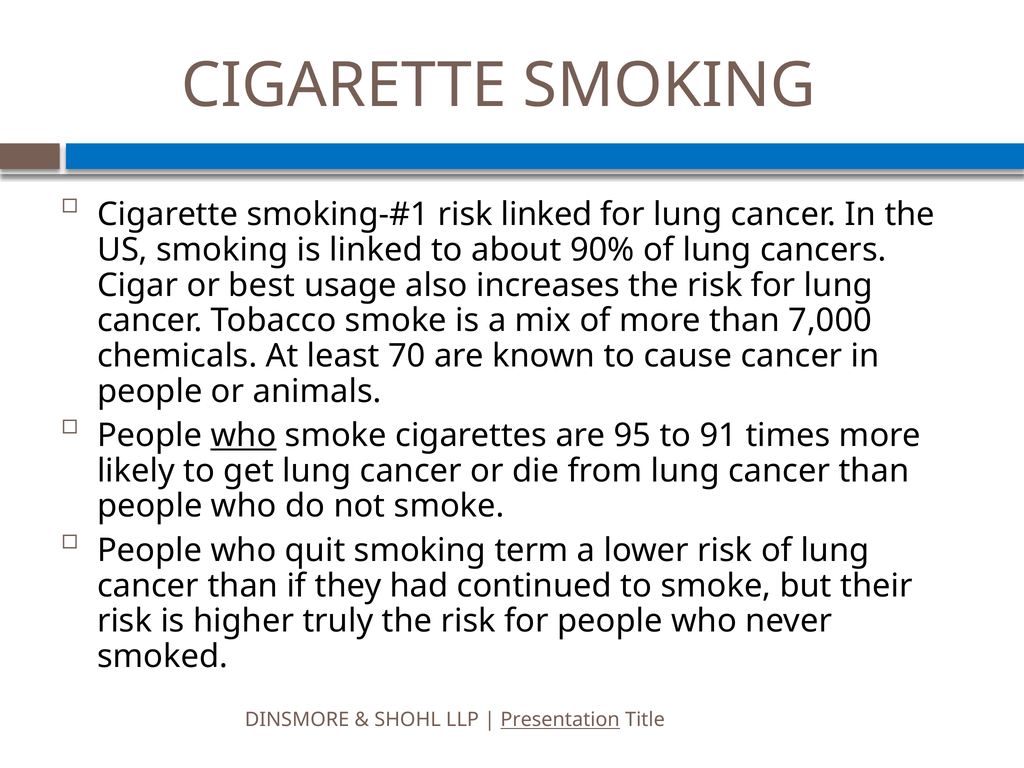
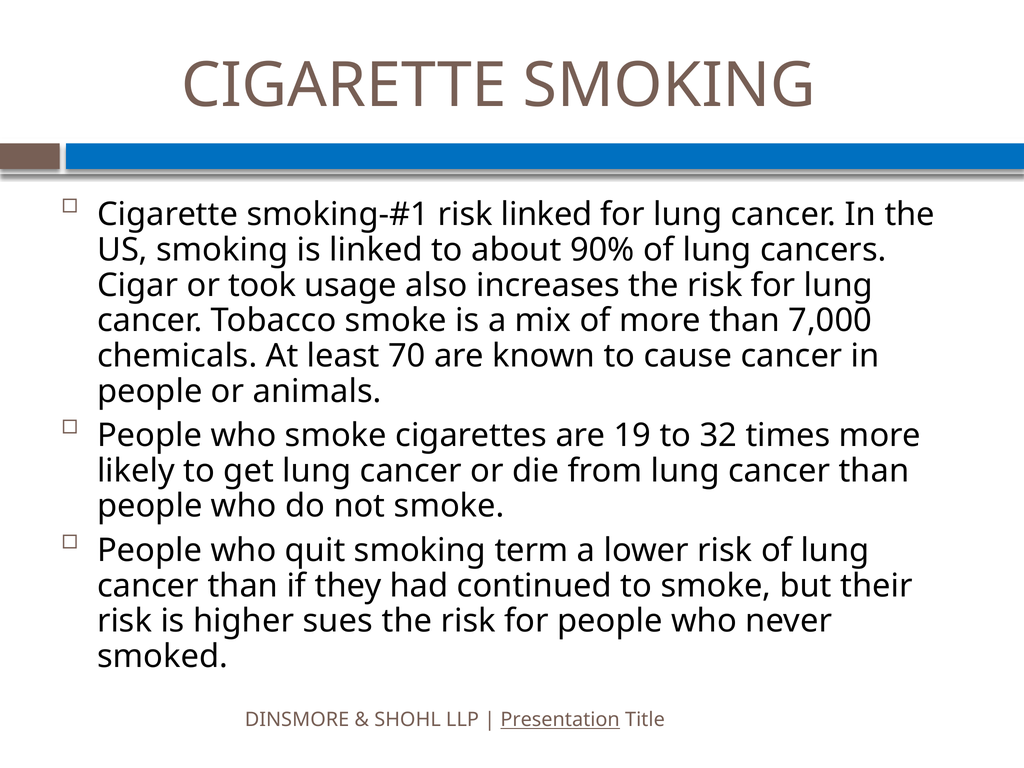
best: best -> took
who at (243, 436) underline: present -> none
95: 95 -> 19
91: 91 -> 32
truly: truly -> sues
